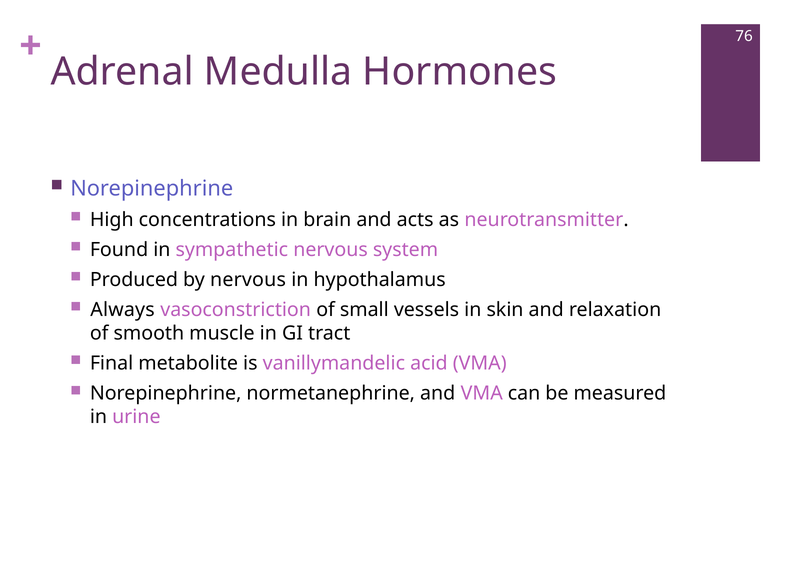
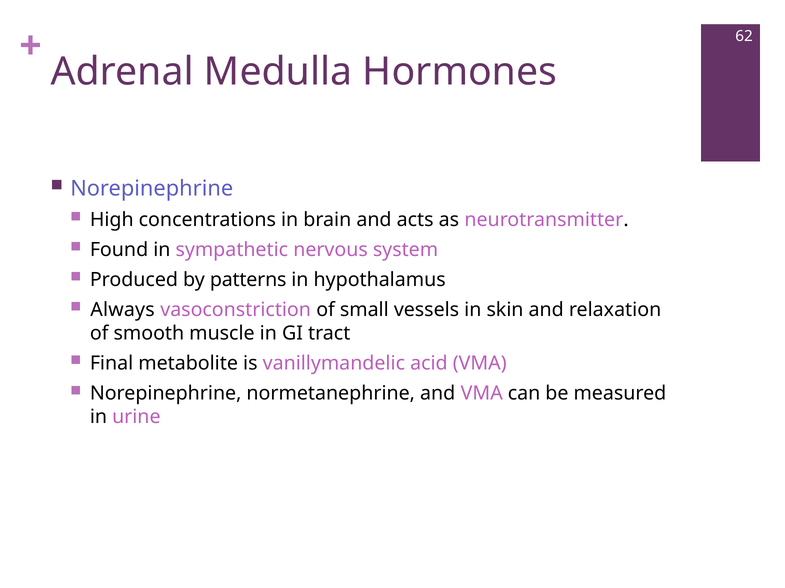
76: 76 -> 62
by nervous: nervous -> patterns
